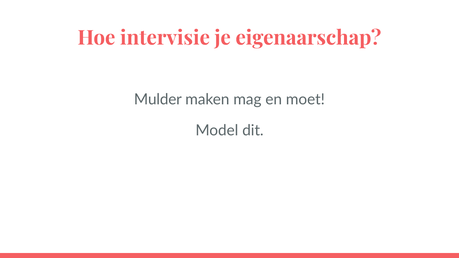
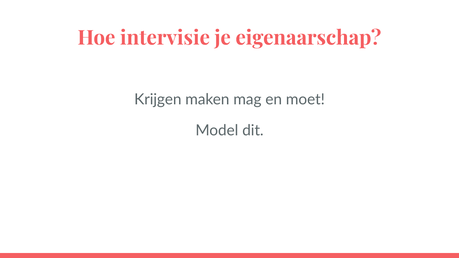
Mulder: Mulder -> Krijgen
